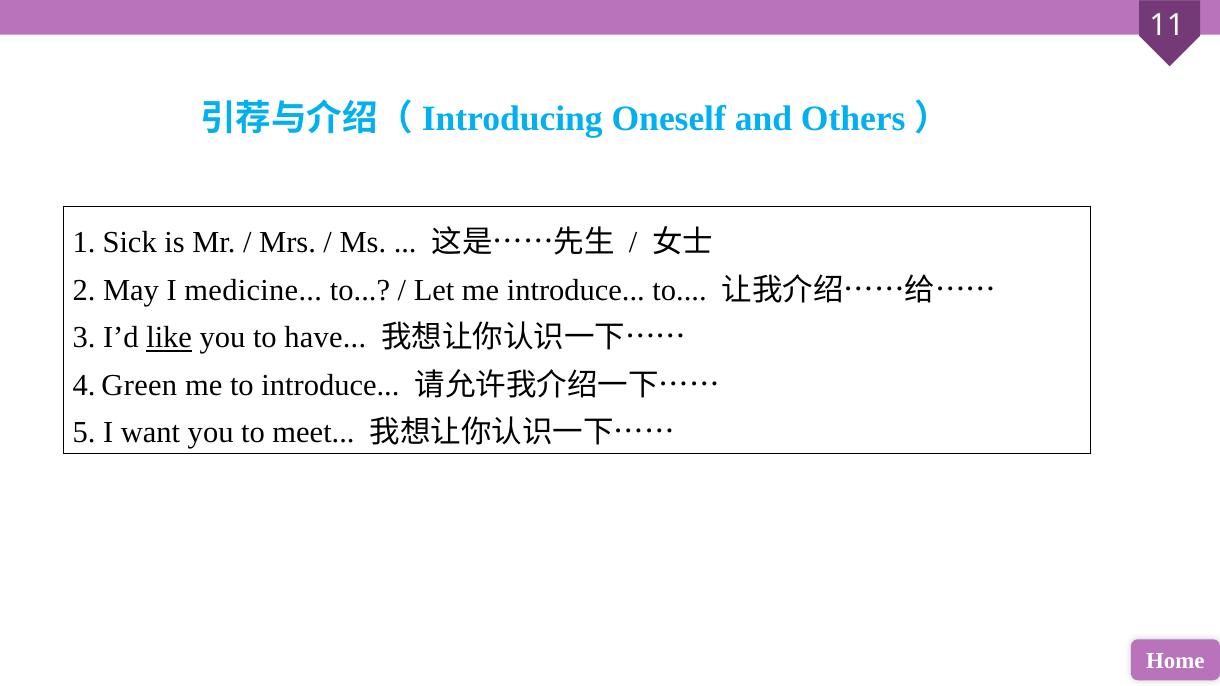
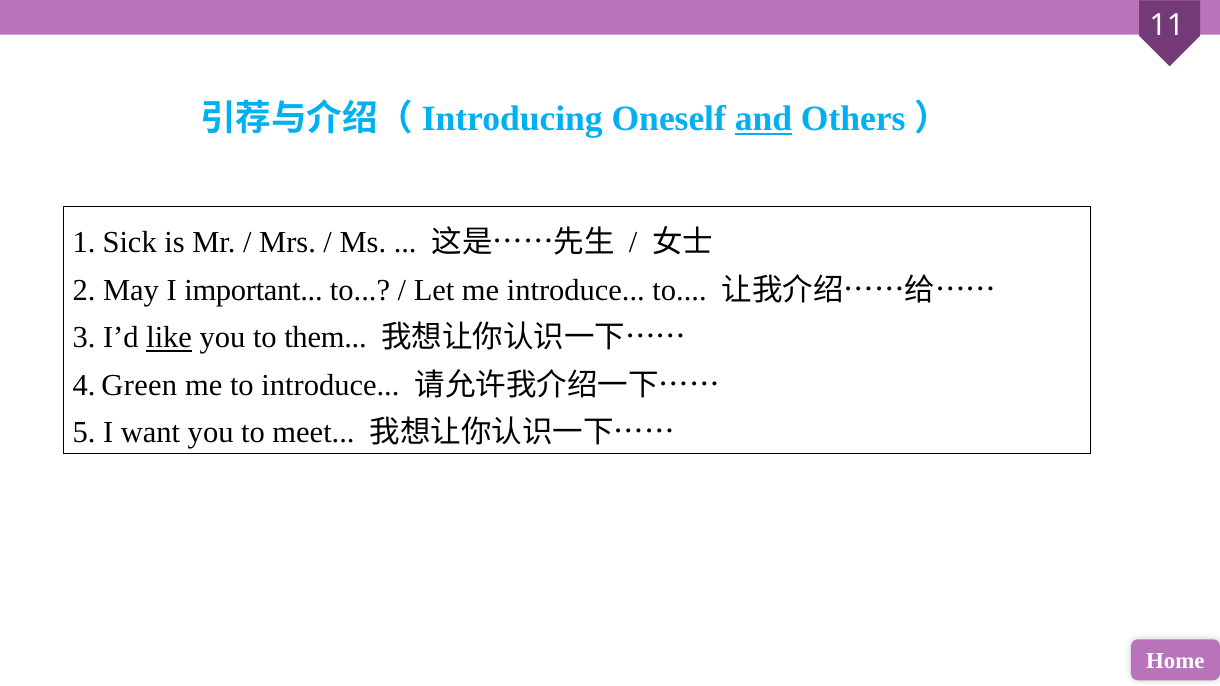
and underline: none -> present
medicine: medicine -> important
have: have -> them
